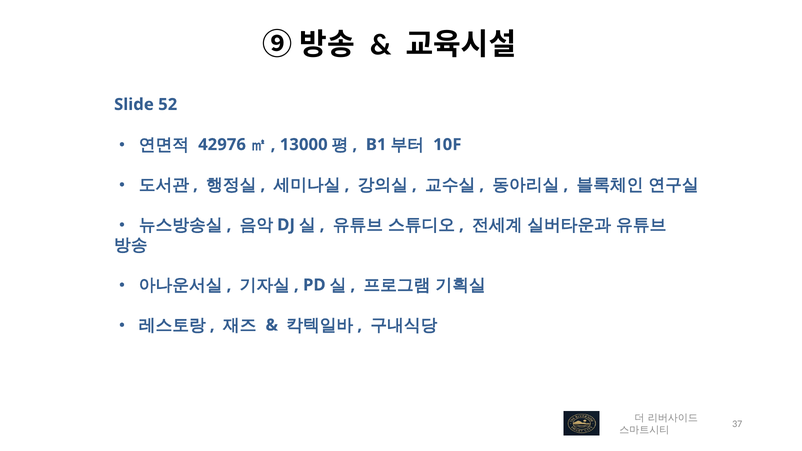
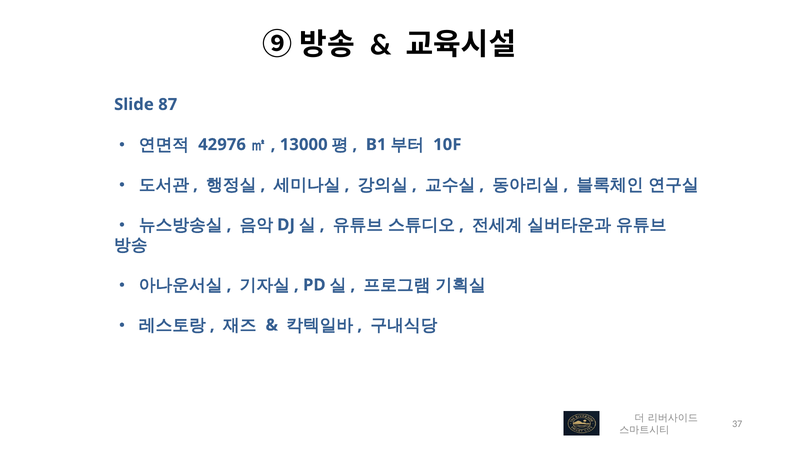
52: 52 -> 87
